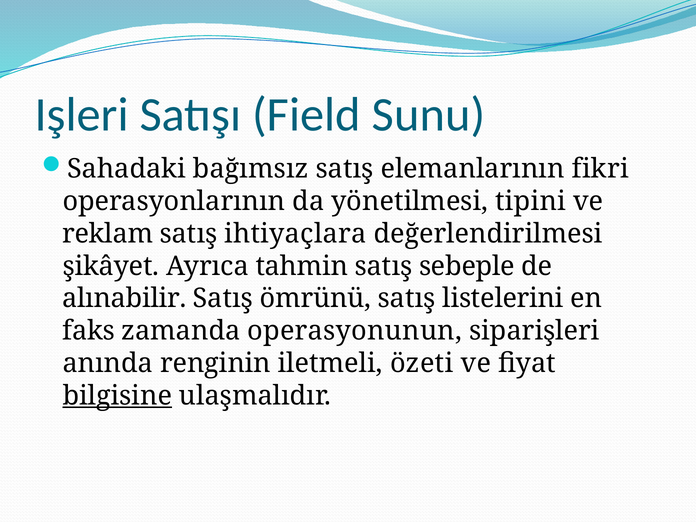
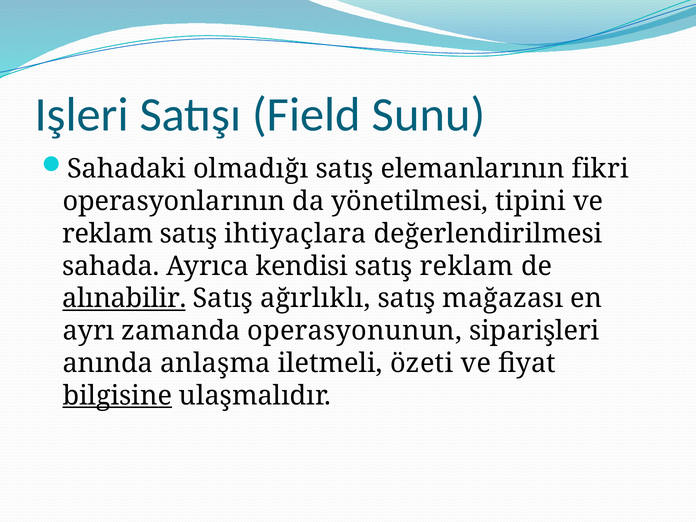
bağımsız: bağımsız -> olmadığı
şikâyet: şikâyet -> sahada
tahmin: tahmin -> kendisi
satış sebeple: sebeple -> reklam
alınabilir underline: none -> present
ömrünü: ömrünü -> ağırlıklı
listelerini: listelerini -> mağazası
faks: faks -> ayrı
renginin: renginin -> anlaşma
